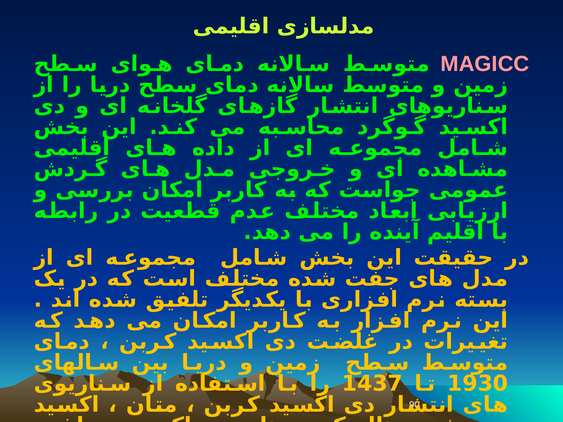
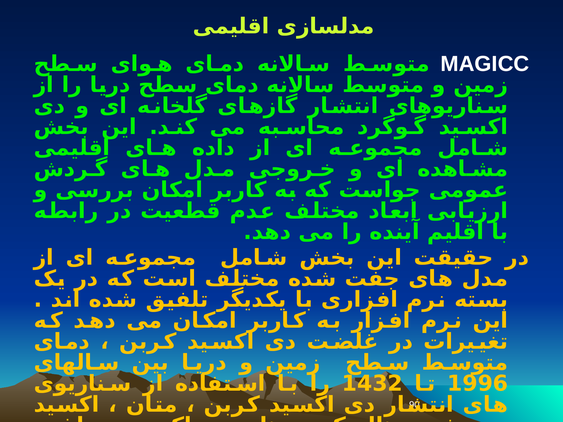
MAGICC colour: pink -> white
1437: 1437 -> 1432
1930: 1930 -> 1996
